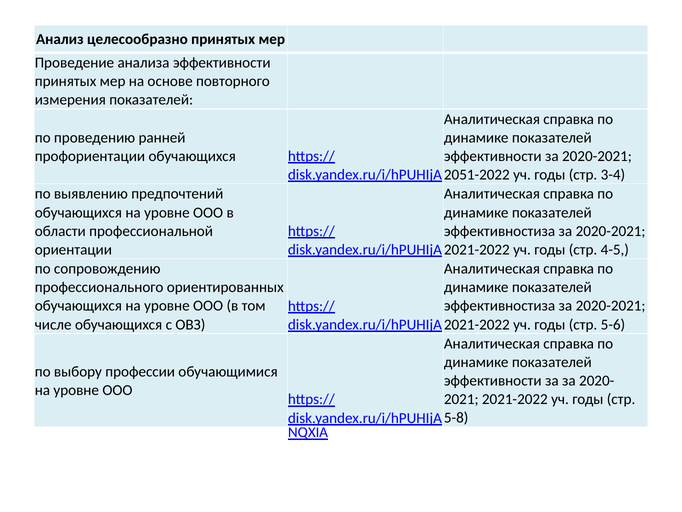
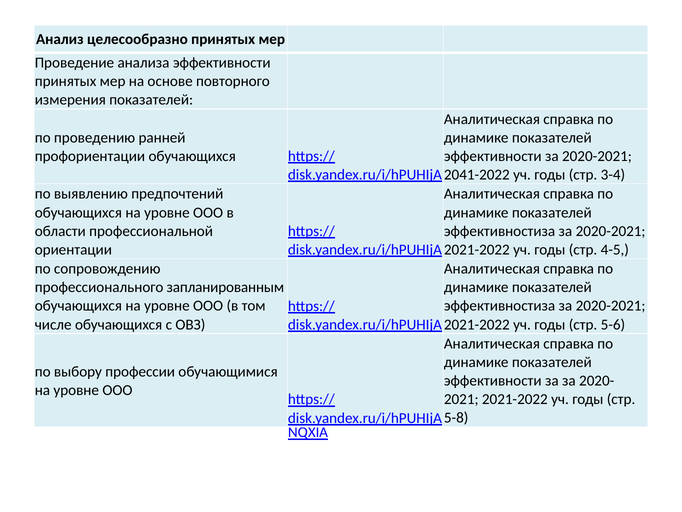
2051-2022: 2051-2022 -> 2041-2022
ориентированных: ориентированных -> запланированным
